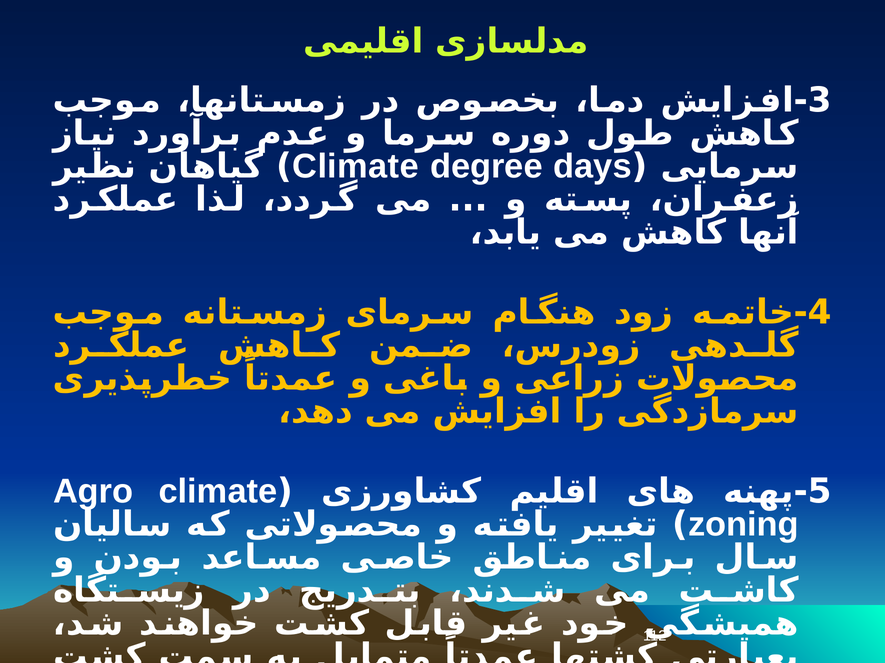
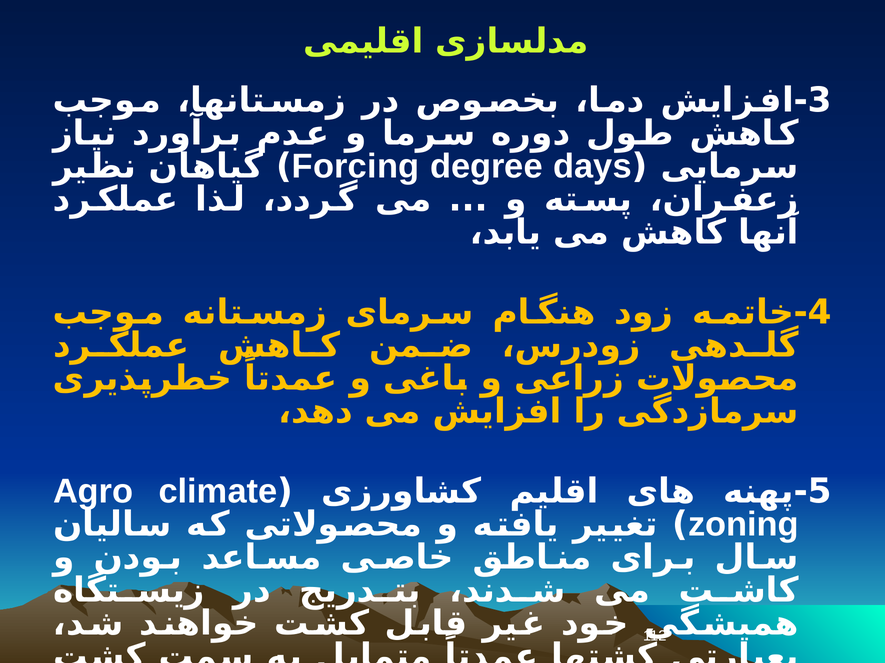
Climate at (355, 167): Climate -> Forcing
